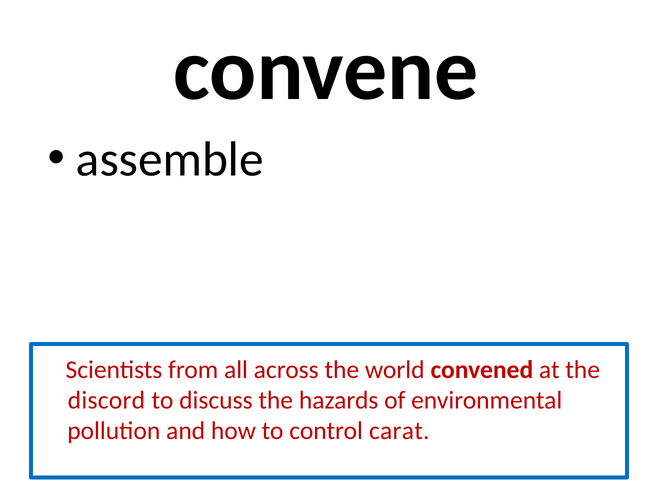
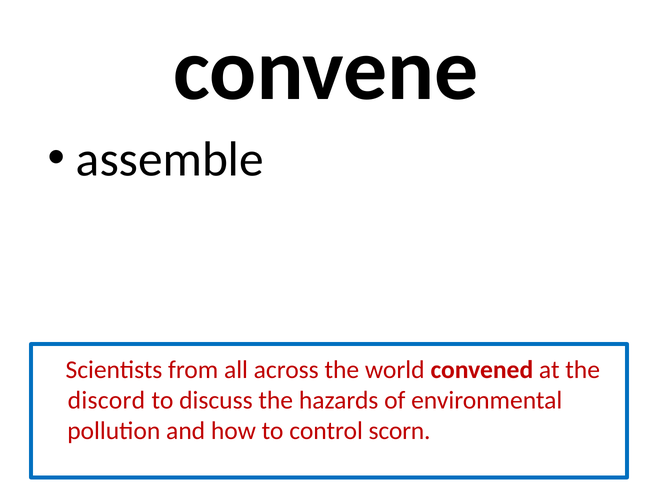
carat: carat -> scorn
